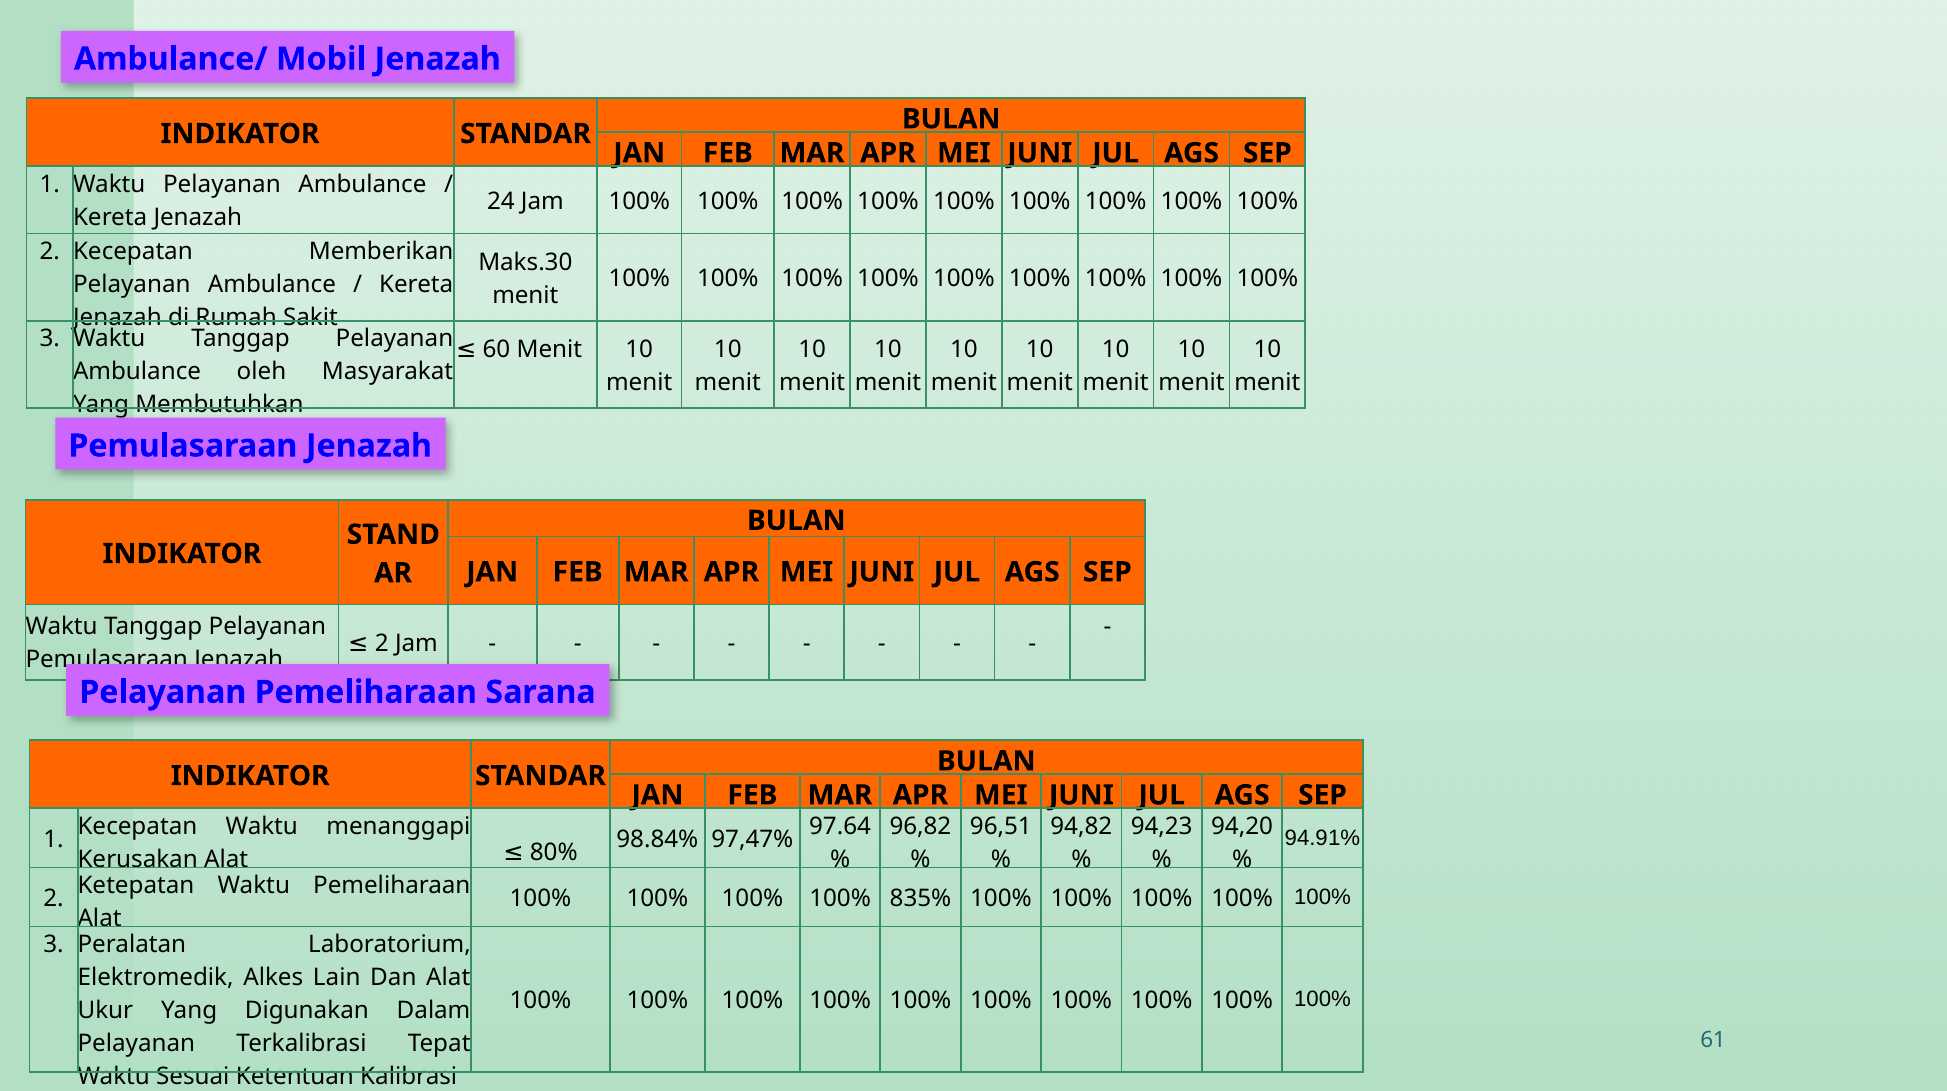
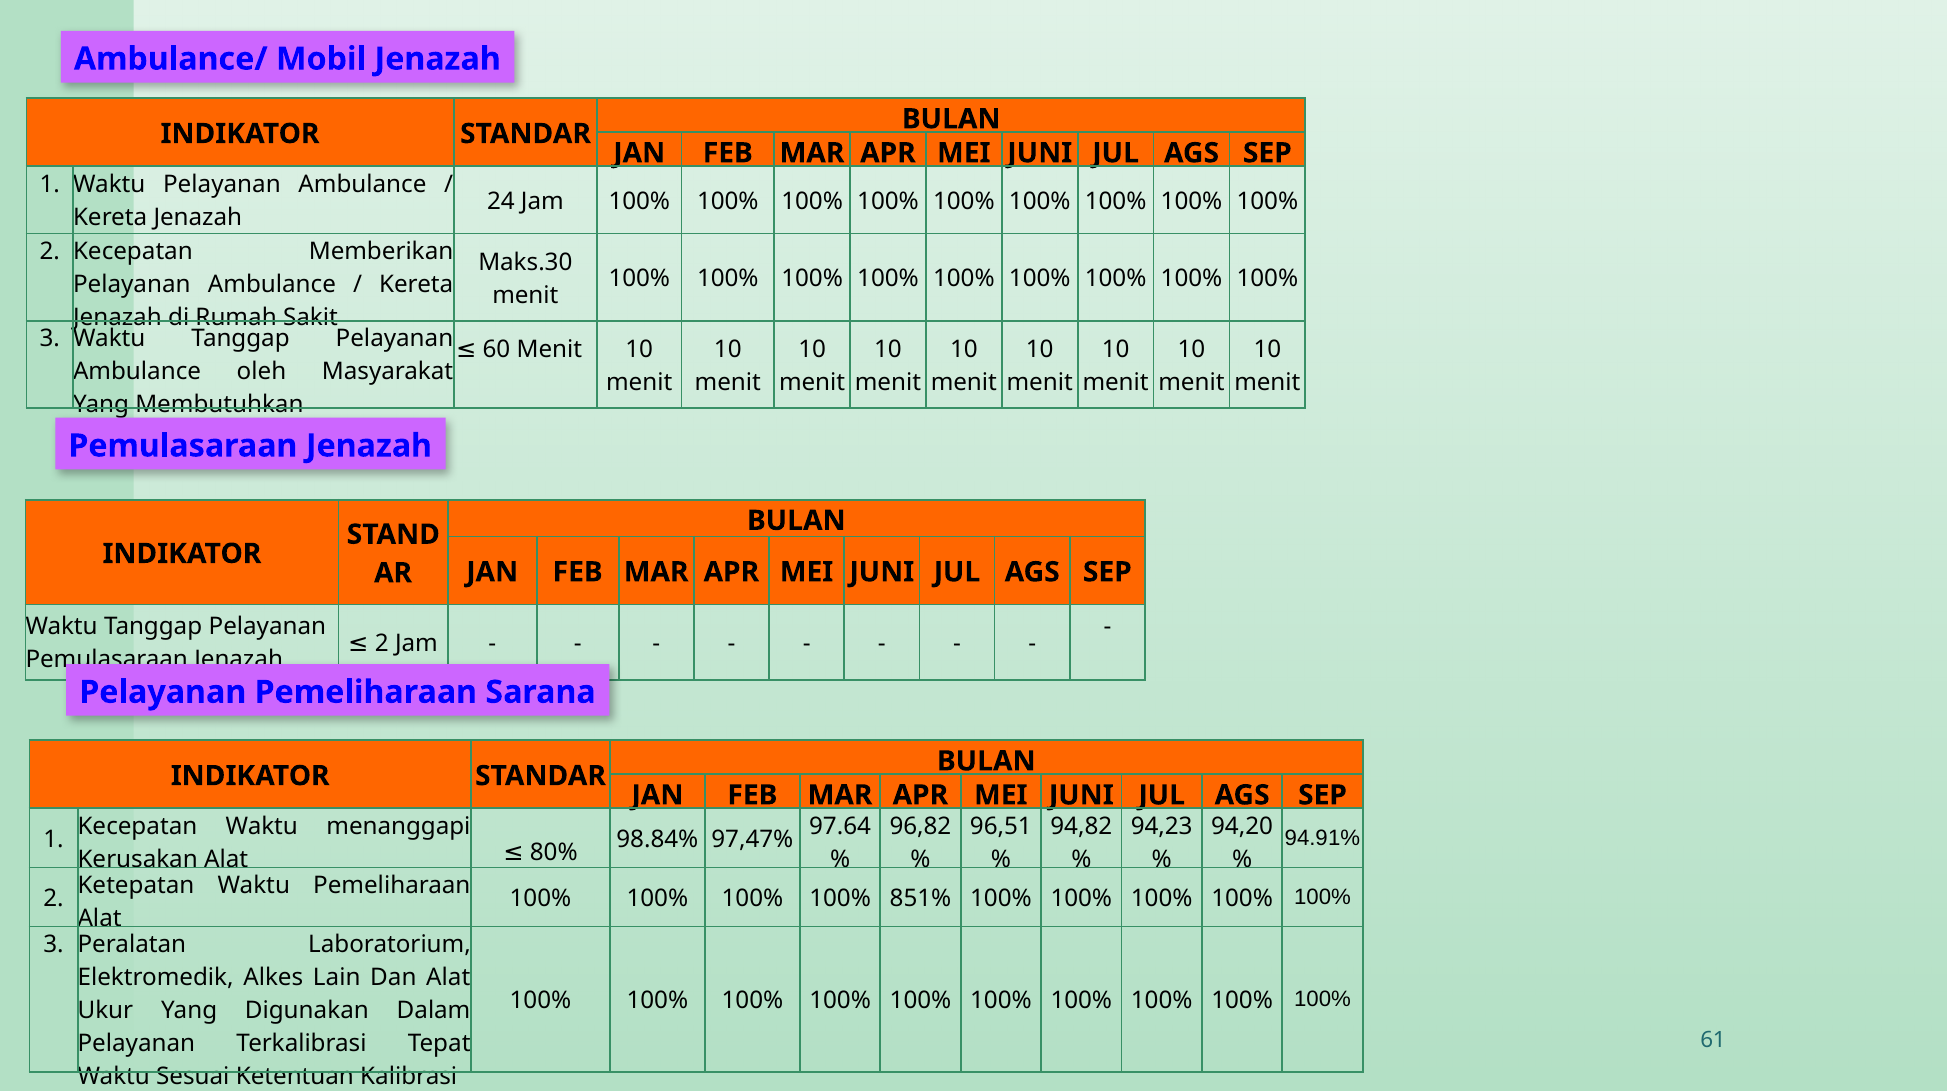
835%: 835% -> 851%
